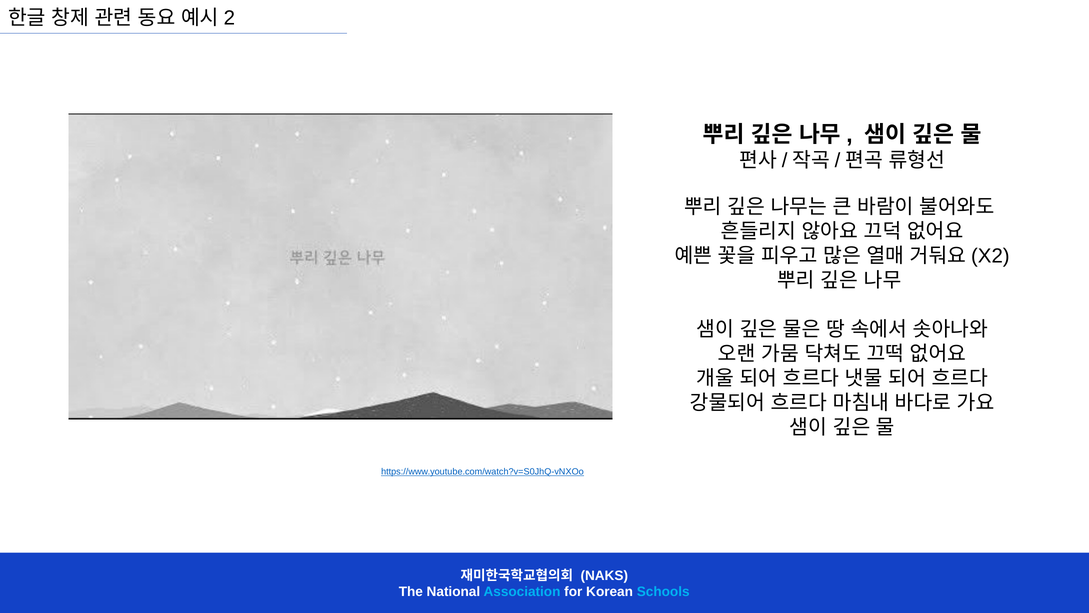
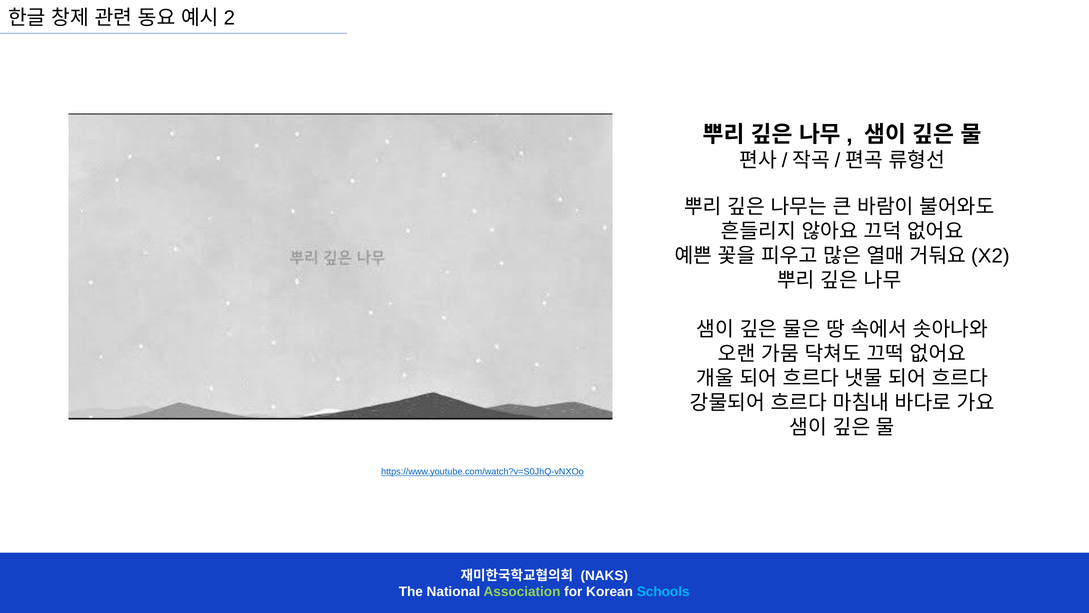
Association colour: light blue -> light green
